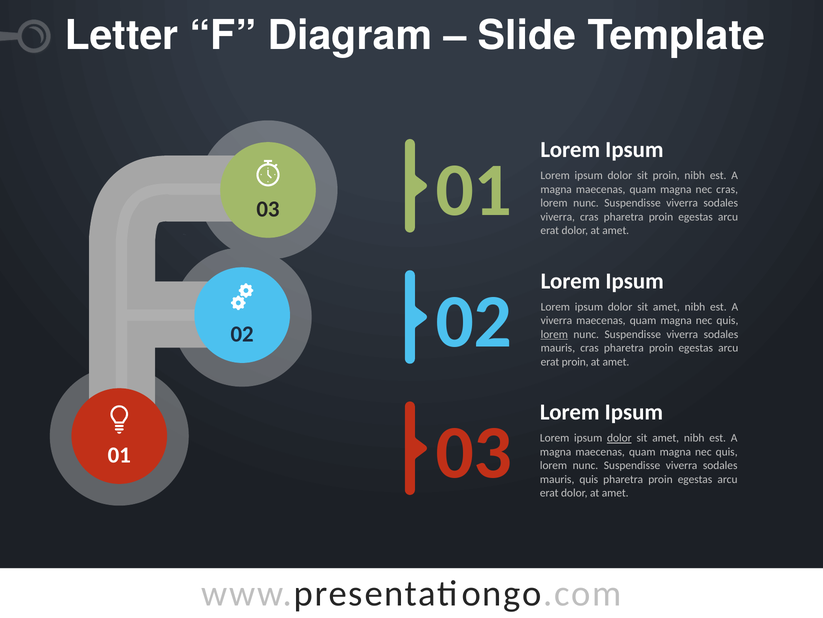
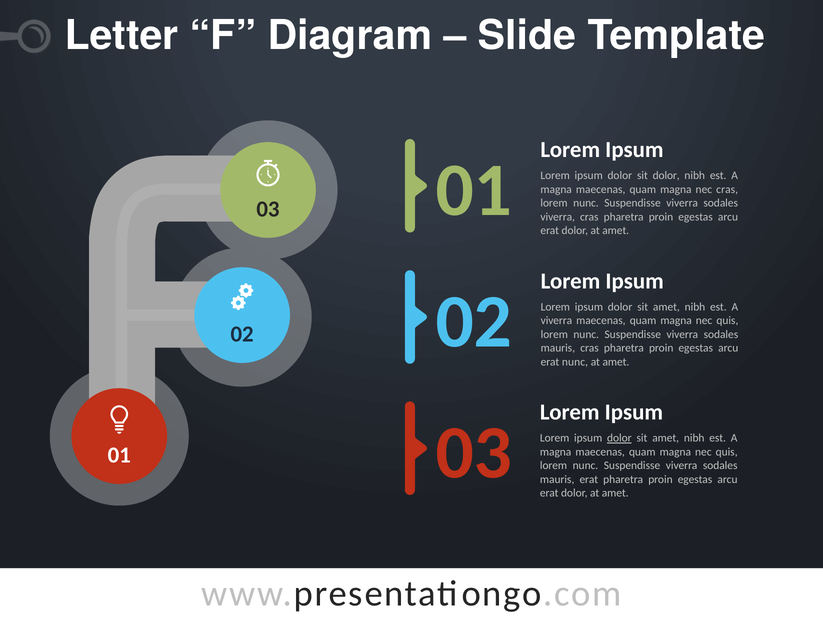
sit proin: proin -> dolor
lorem at (554, 334) underline: present -> none
erat proin: proin -> nunc
mauris quis: quis -> erat
